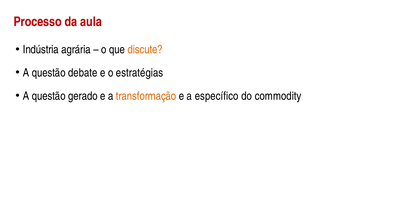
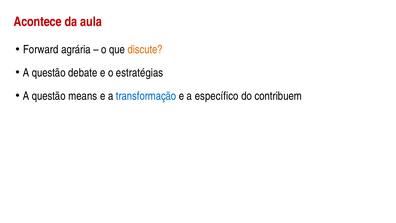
Processo: Processo -> Acontece
Indústria: Indústria -> Forward
gerado: gerado -> means
transformação colour: orange -> blue
commodity: commodity -> contribuem
